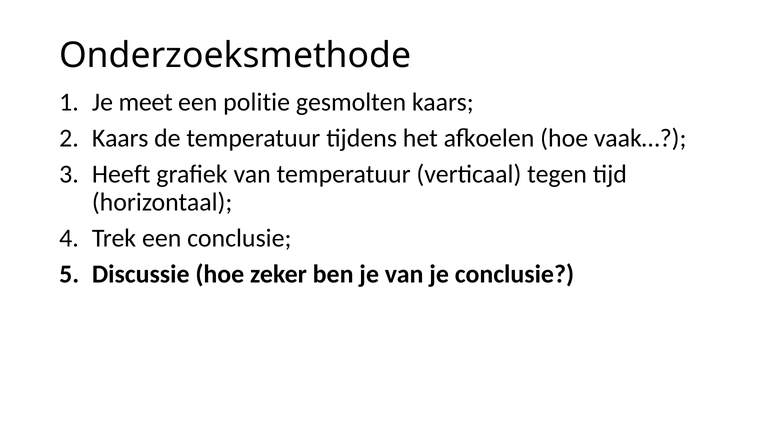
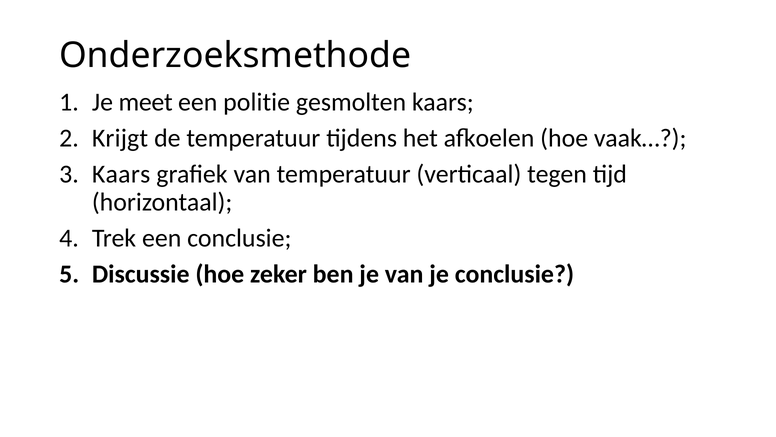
Kaars at (120, 138): Kaars -> Krijgt
Heeft at (121, 174): Heeft -> Kaars
